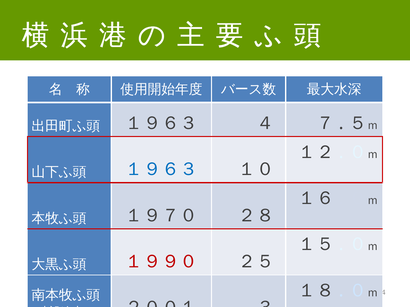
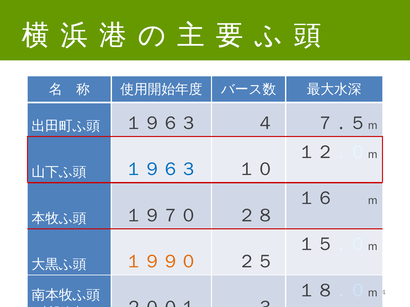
１９９０ colour: red -> orange
